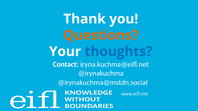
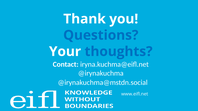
Questions colour: orange -> blue
